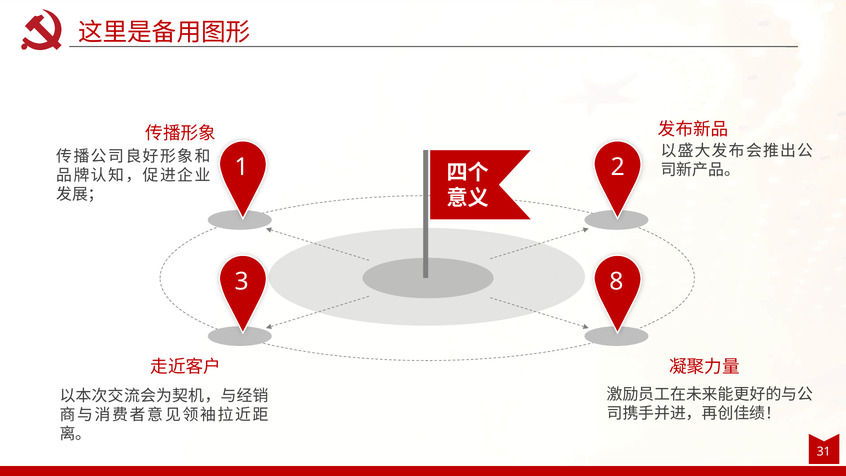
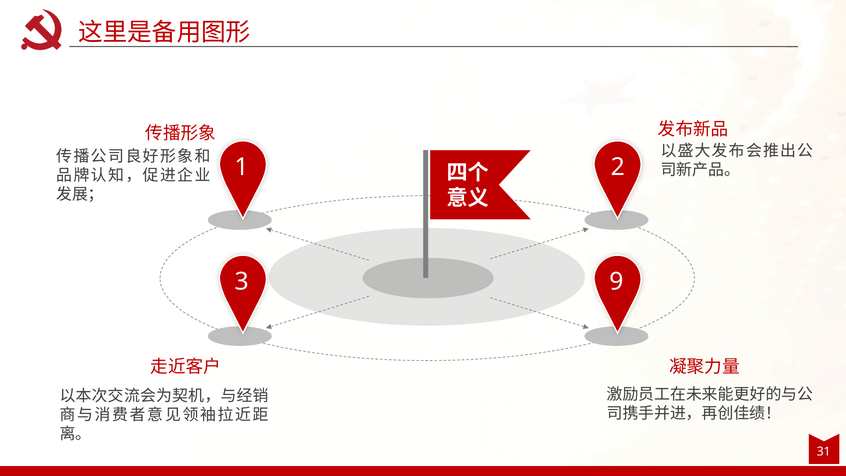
8: 8 -> 9
